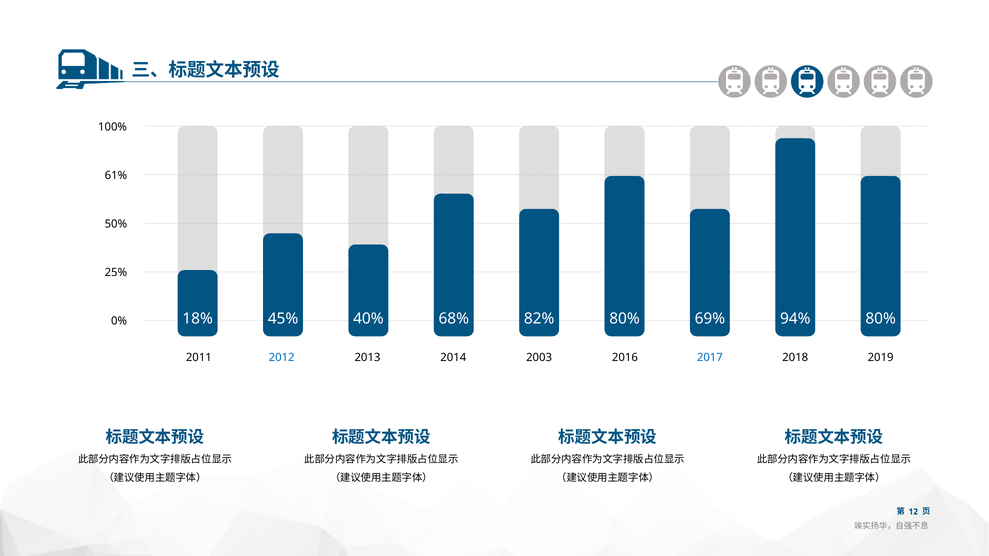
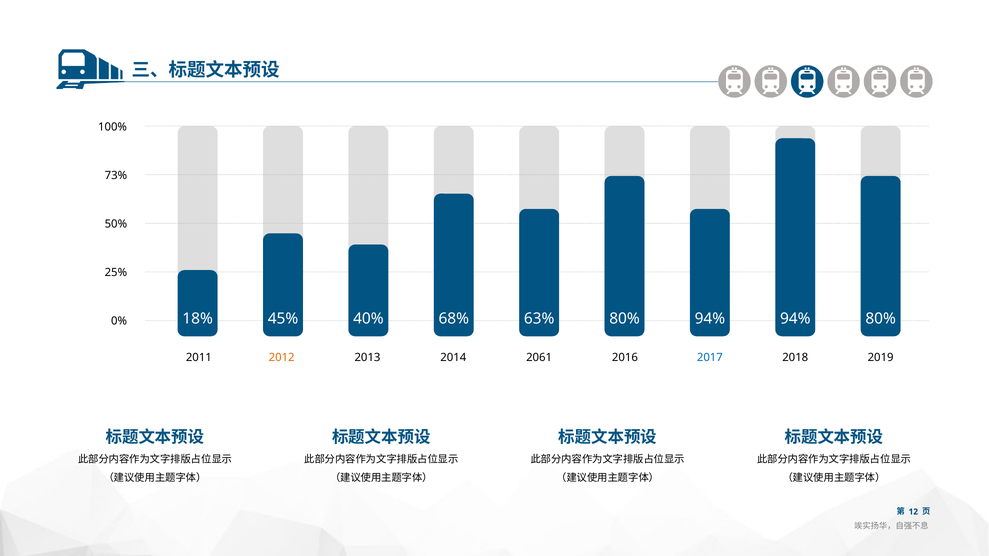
61%: 61% -> 73%
82%: 82% -> 63%
80% 69%: 69% -> 94%
2012 colour: blue -> orange
2003: 2003 -> 2061
